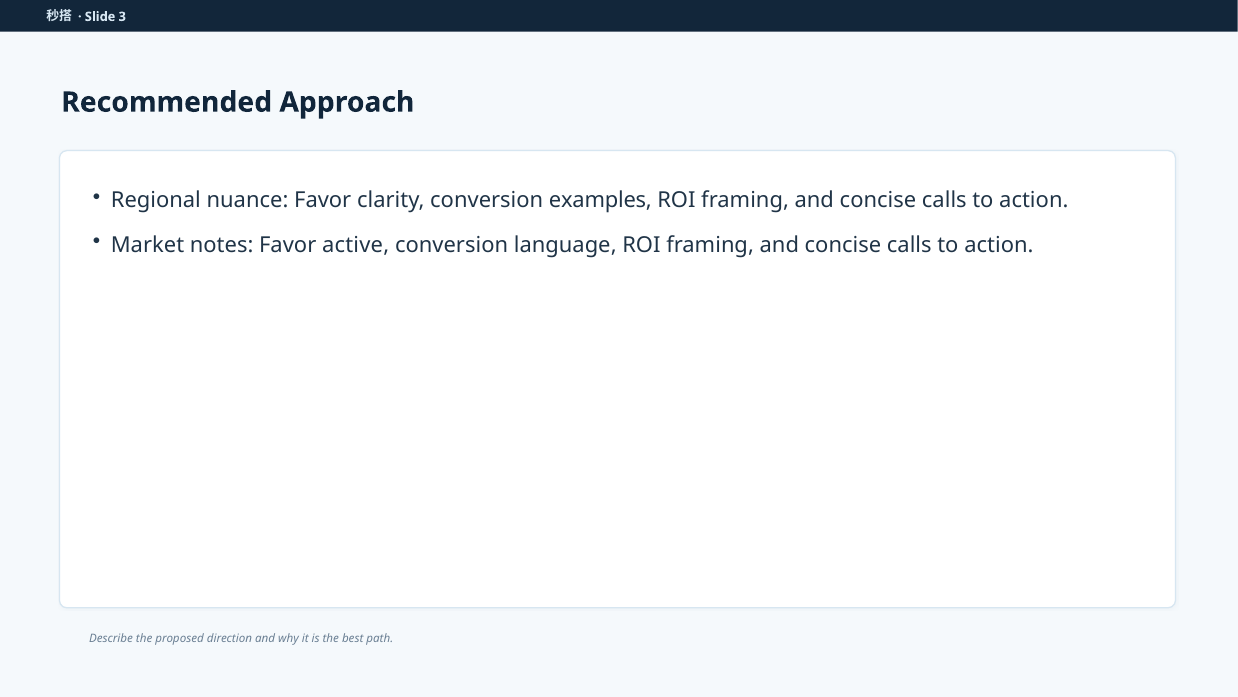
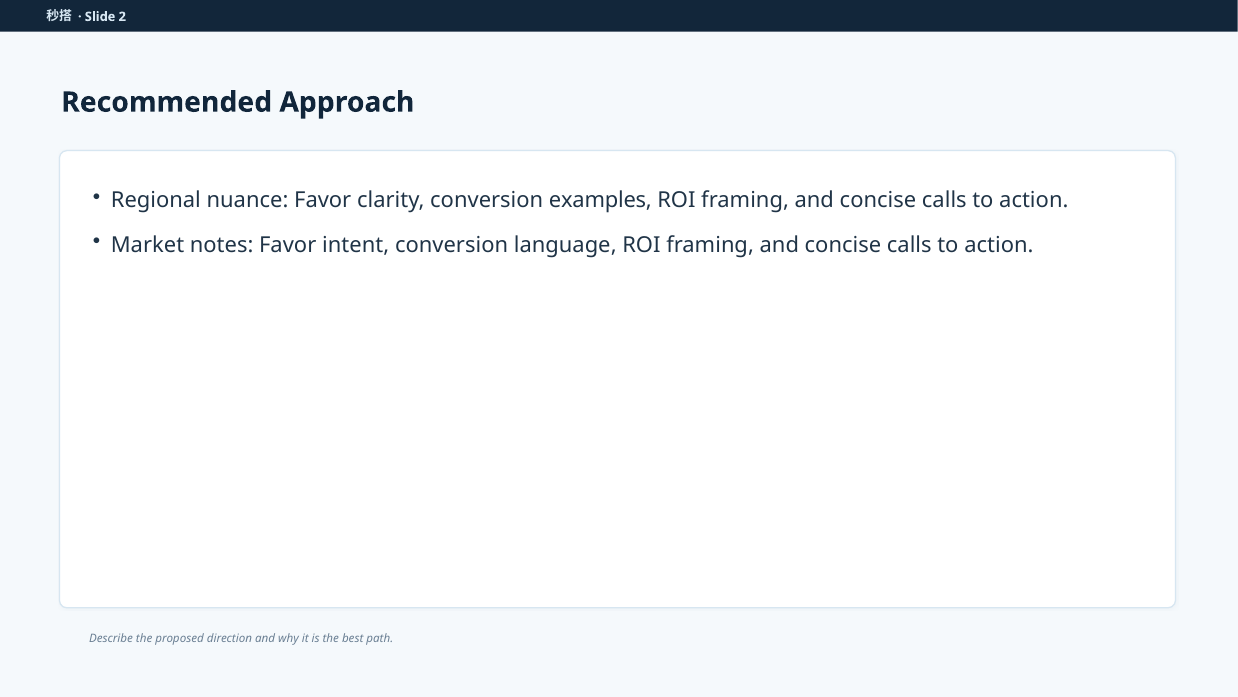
3: 3 -> 2
active: active -> intent
